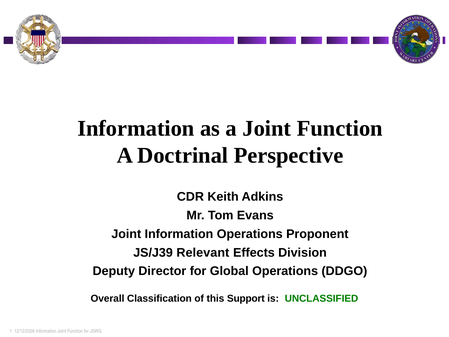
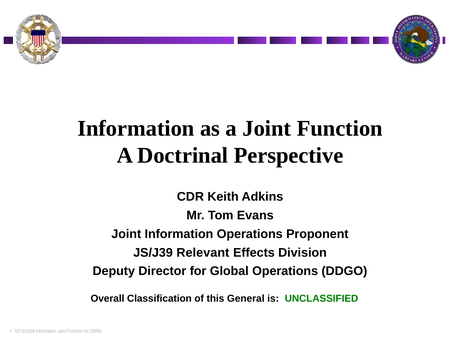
Support: Support -> General
